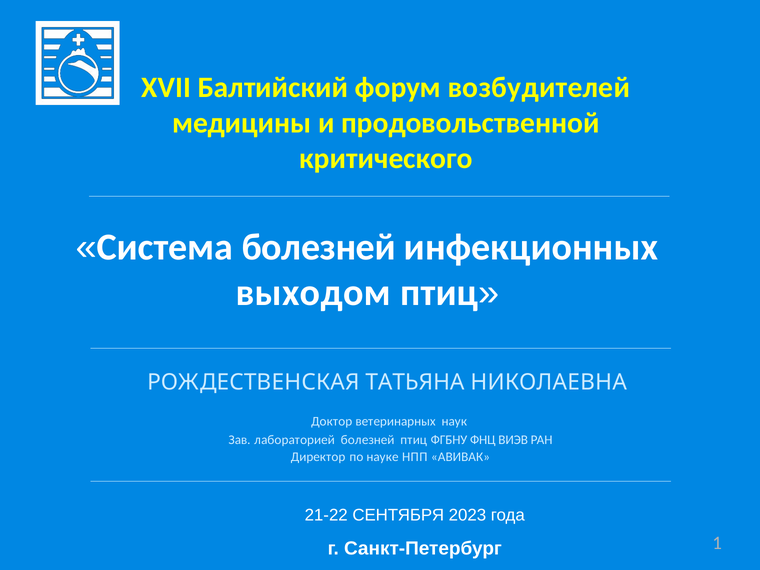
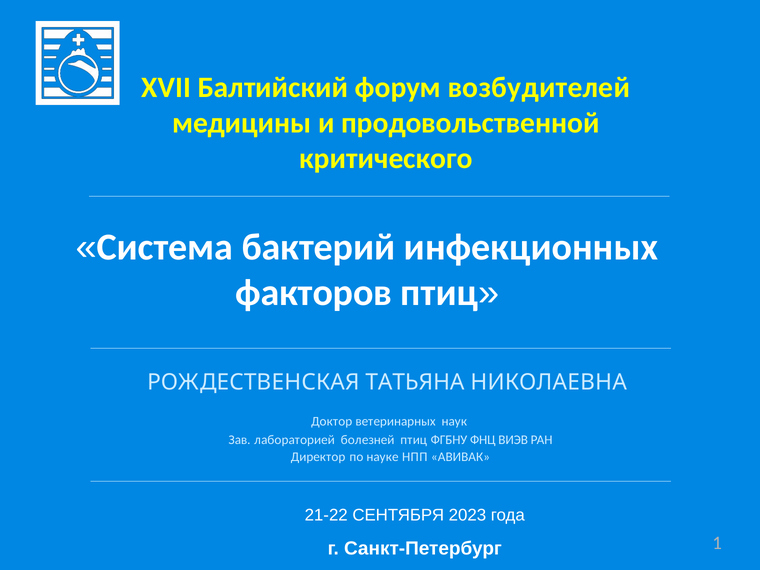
Система болезней: болезней -> бактерий
выходом: выходом -> факторов
